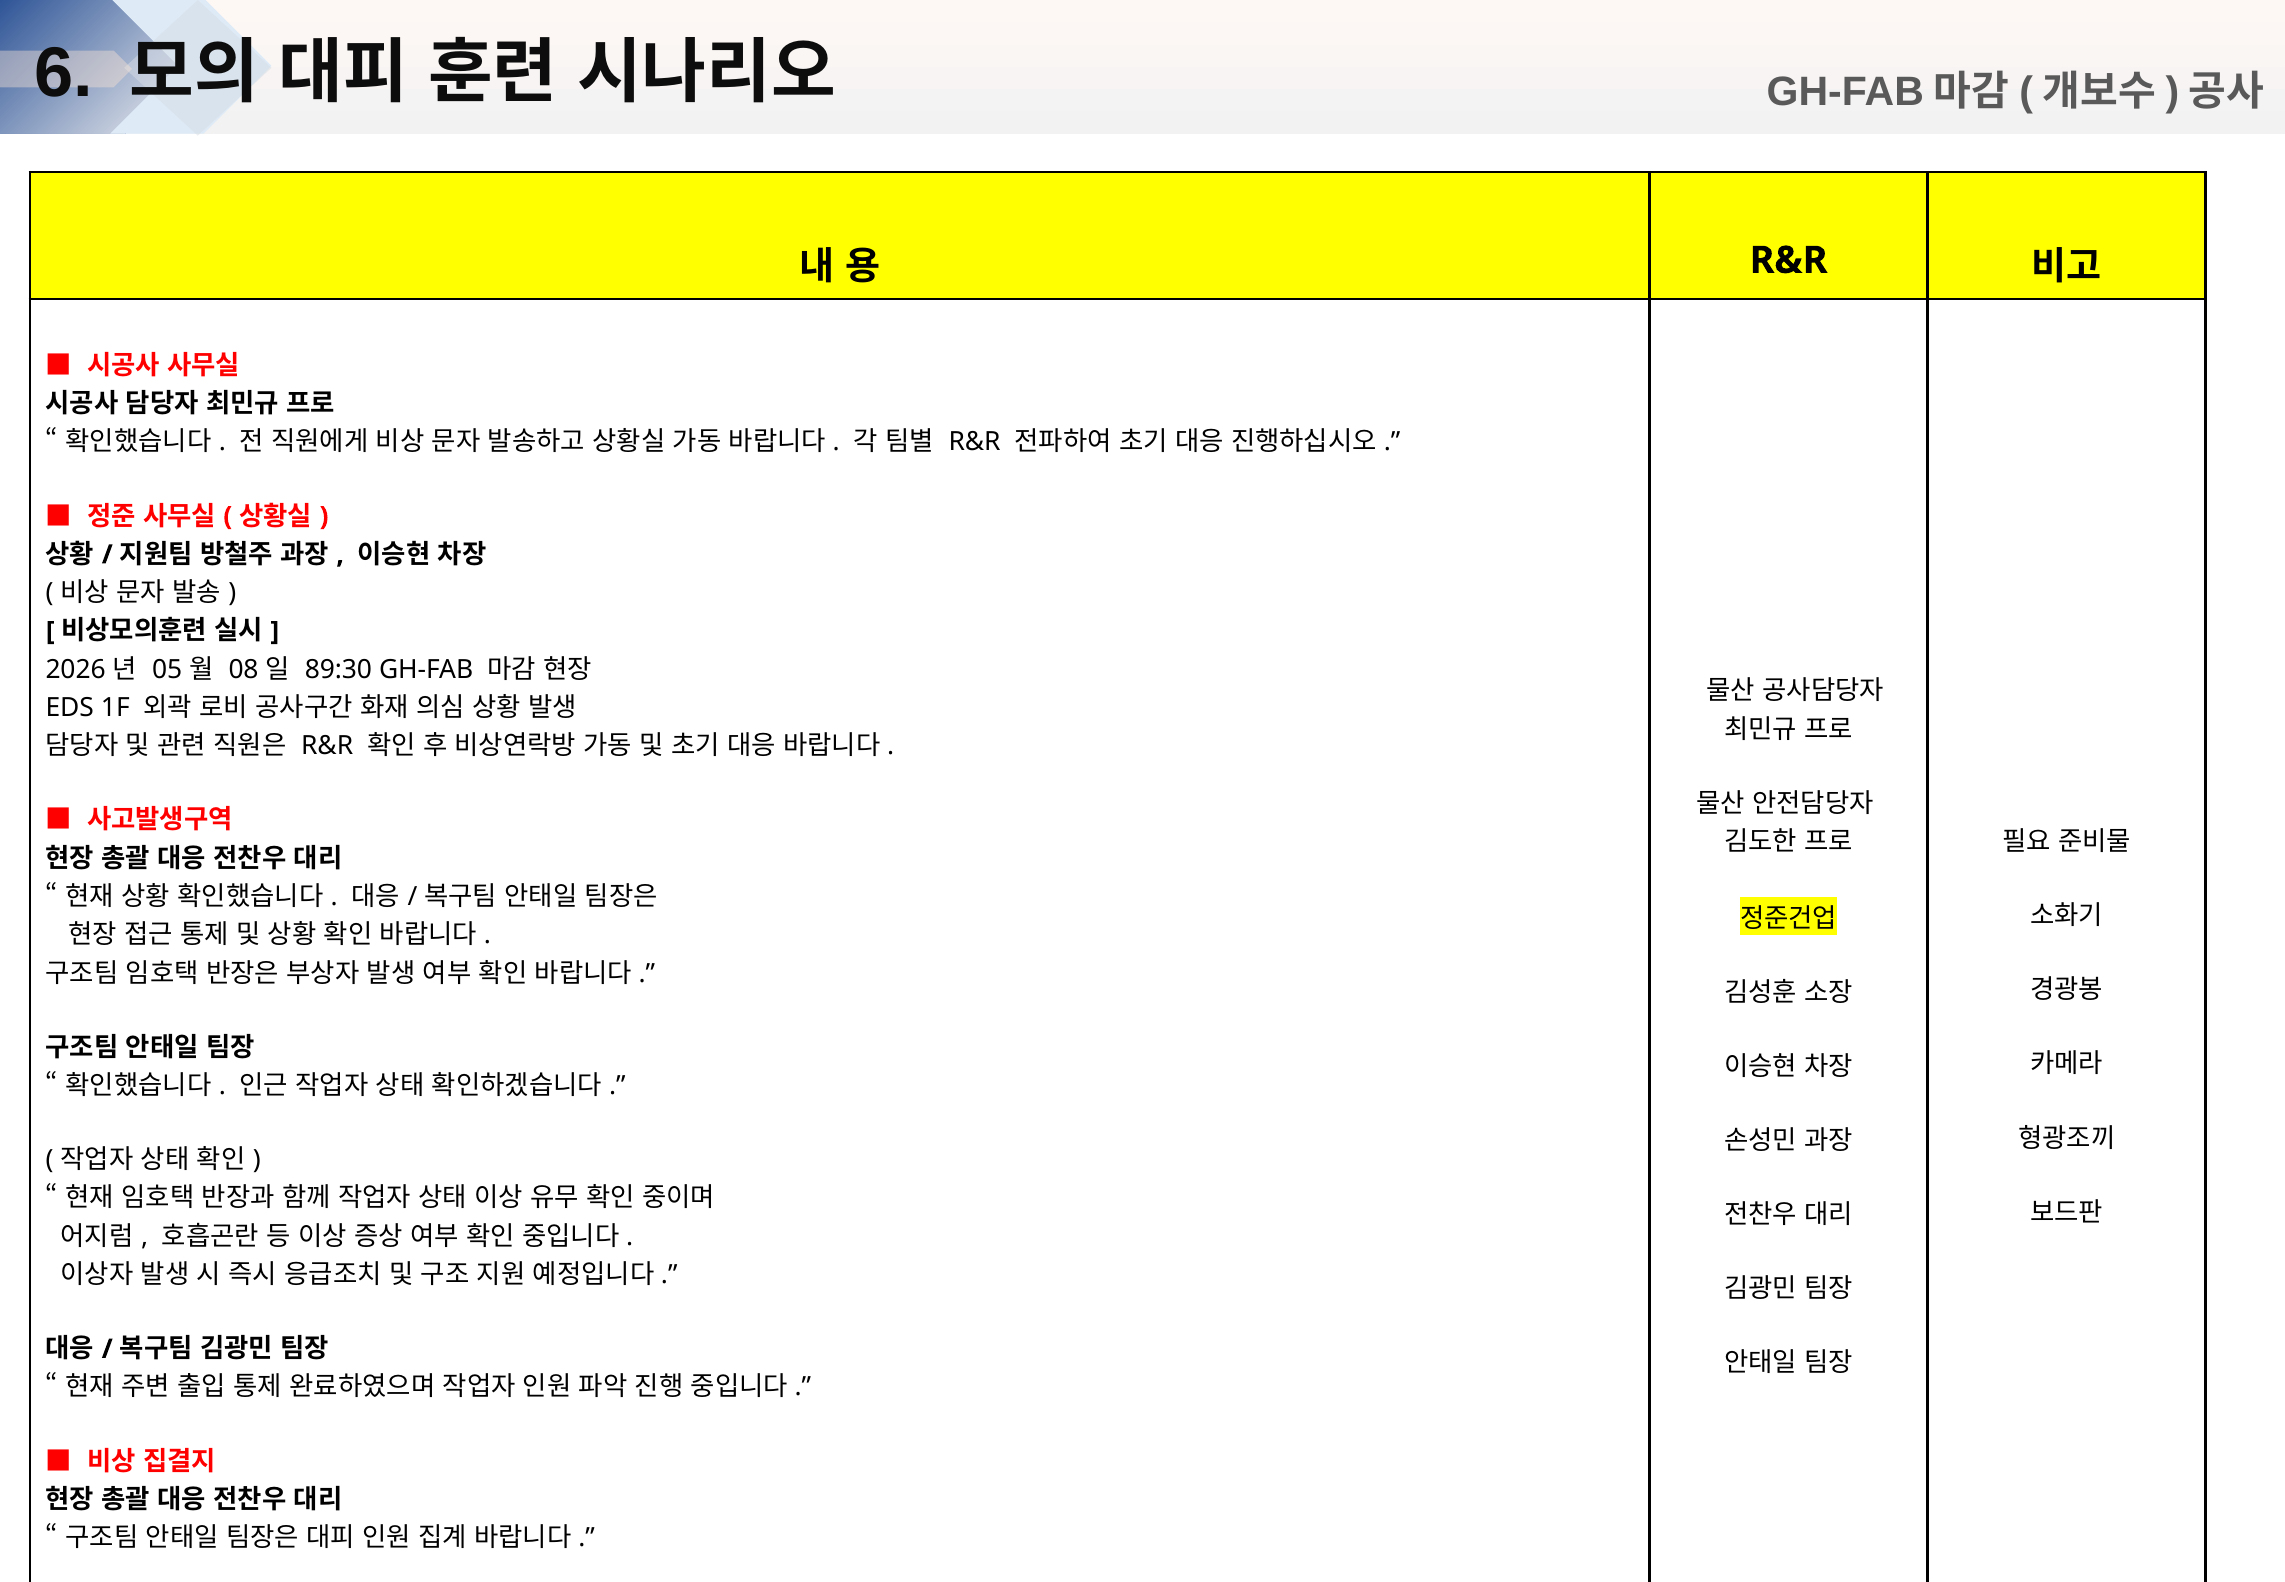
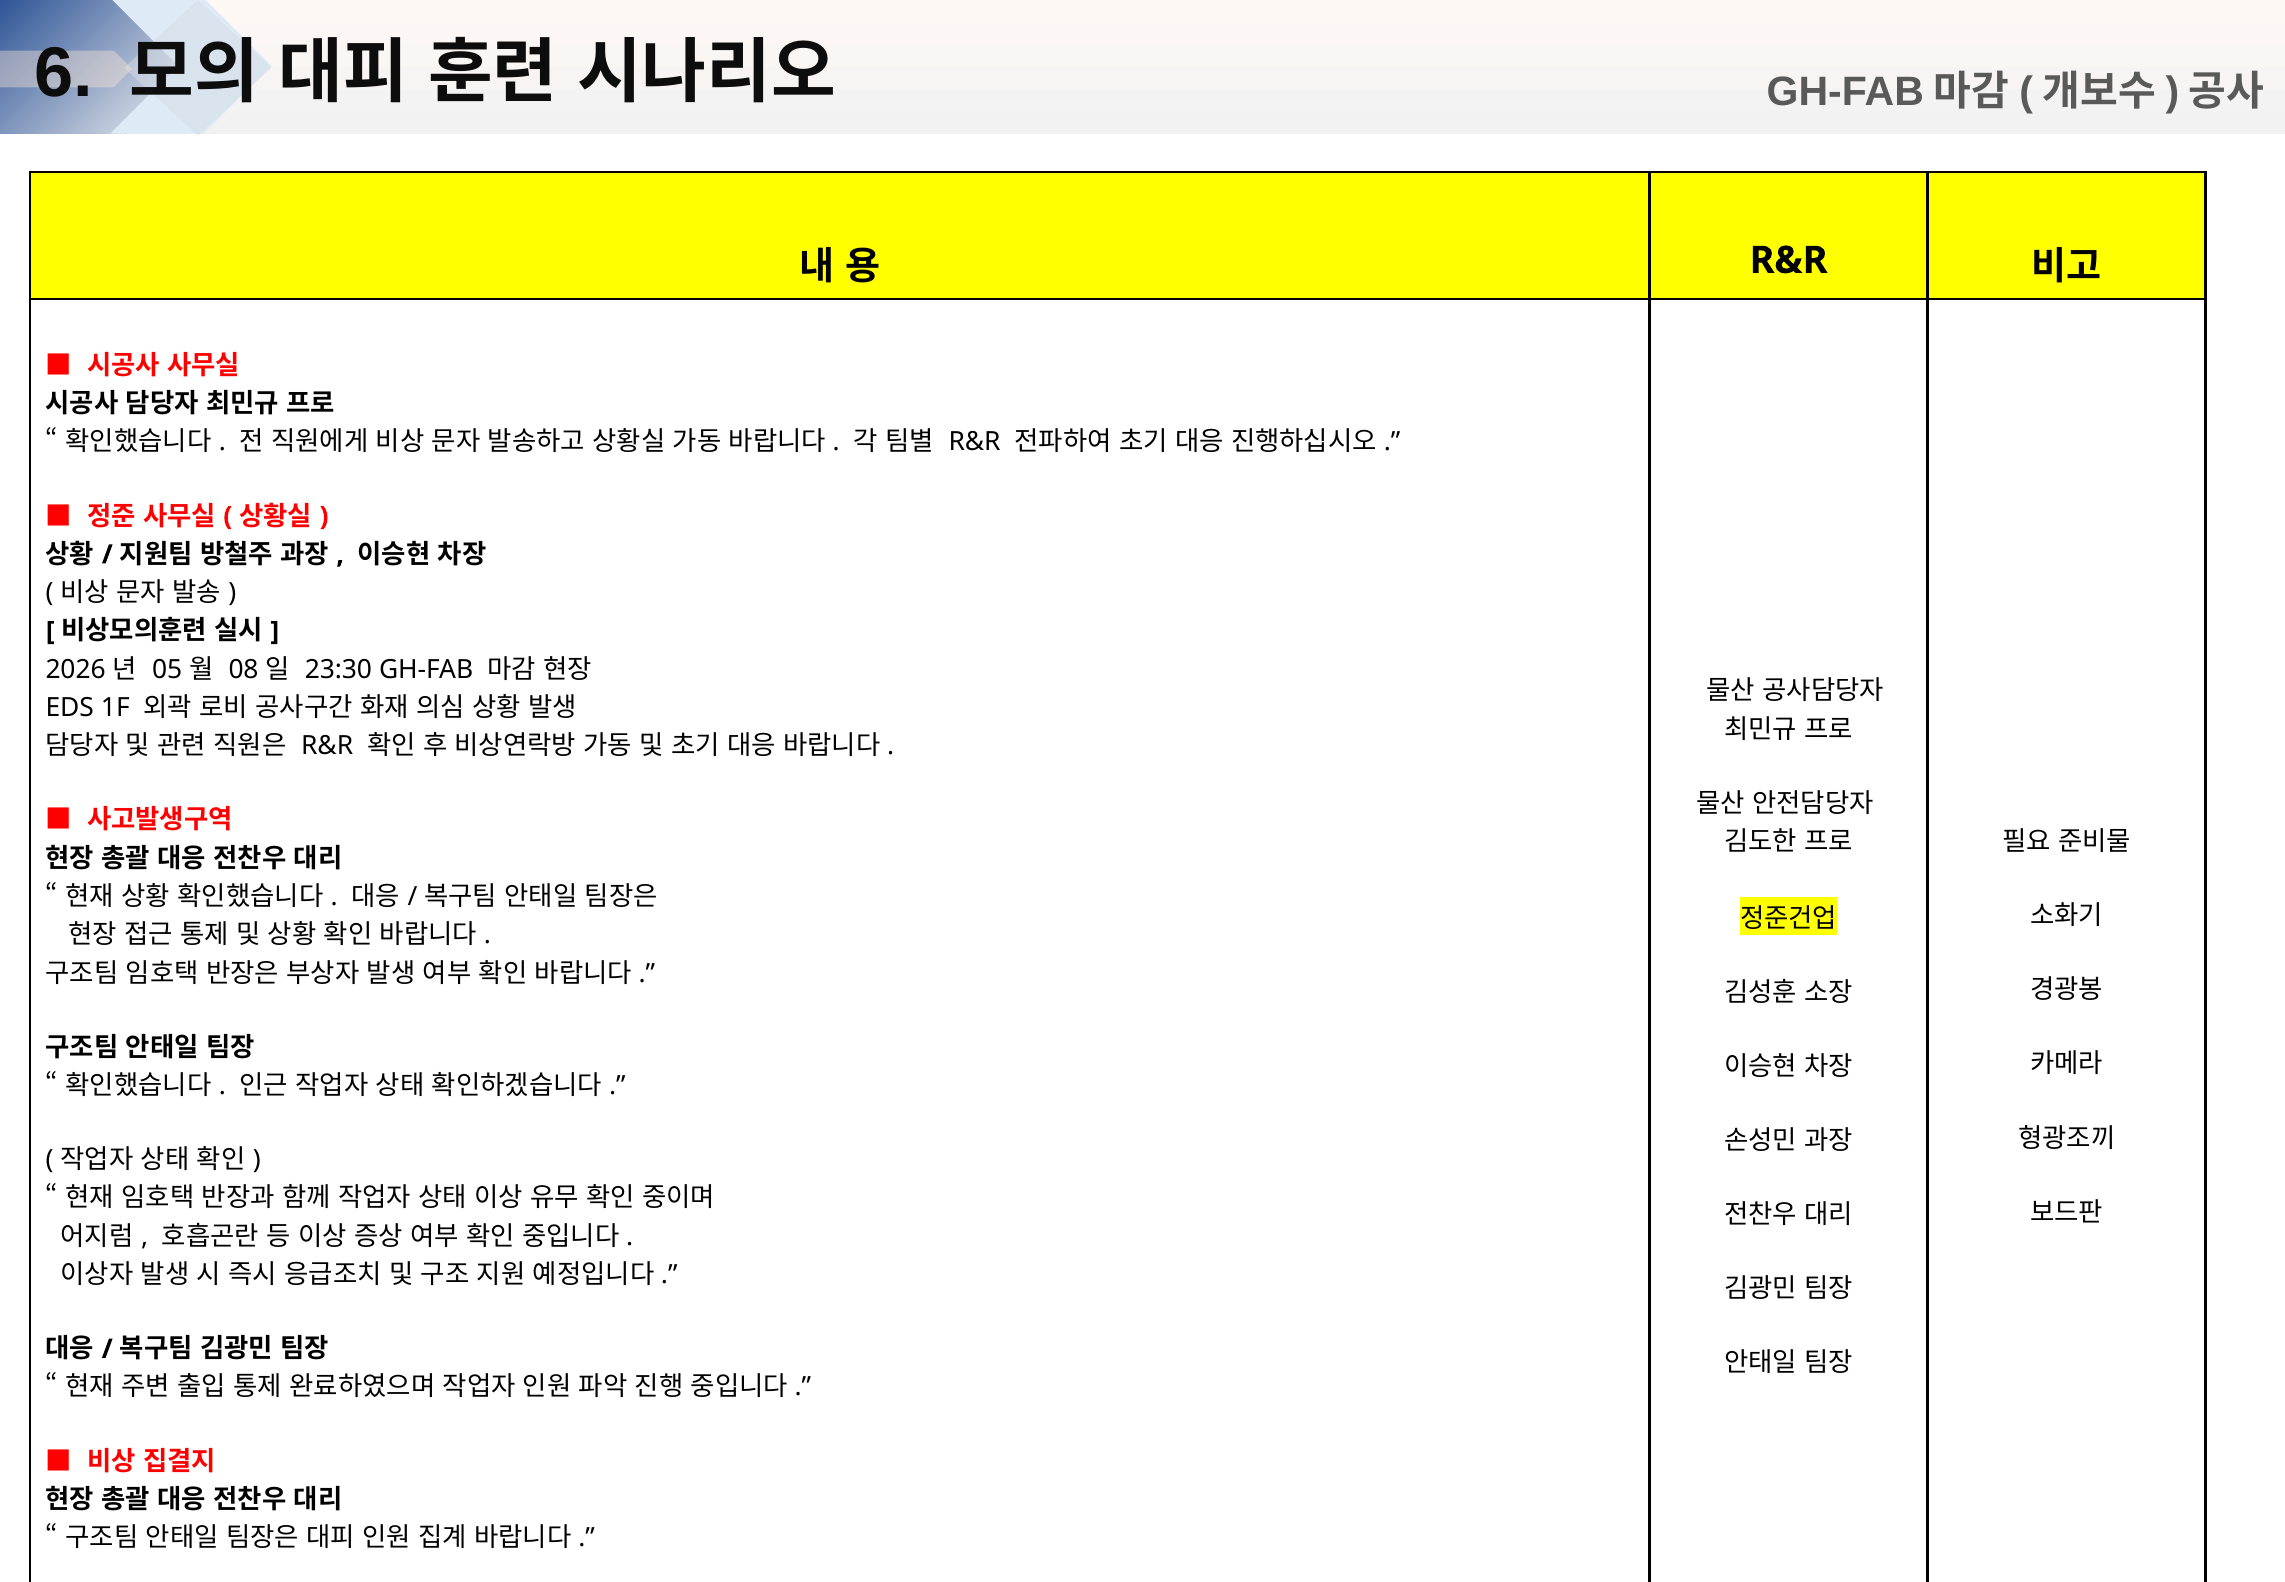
89:30: 89:30 -> 23:30
